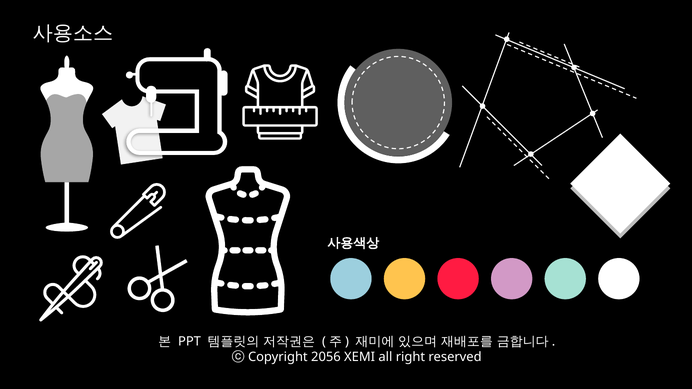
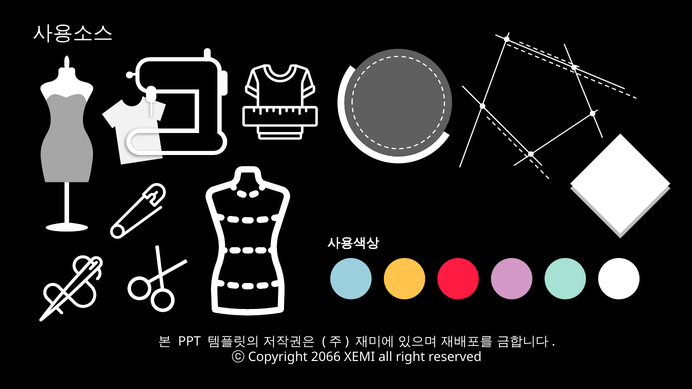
2056: 2056 -> 2066
